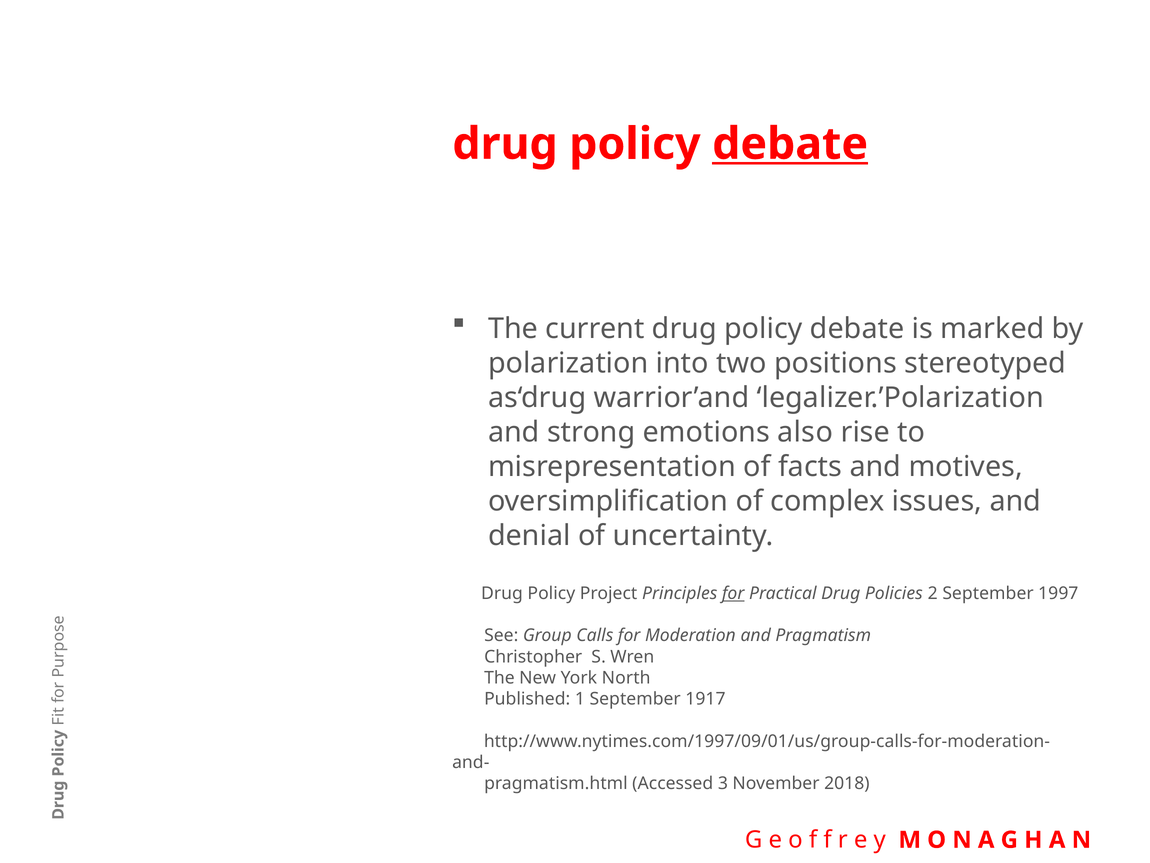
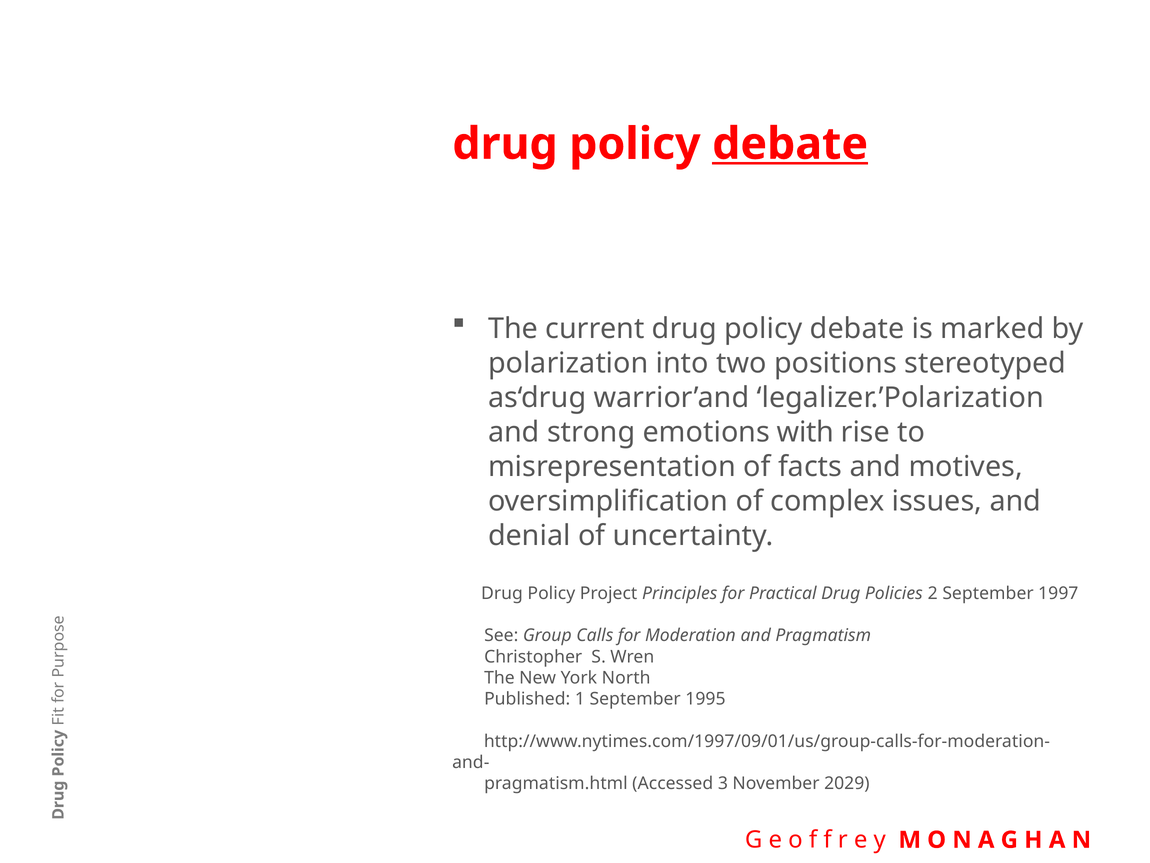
also: also -> with
for at (733, 593) underline: present -> none
1917: 1917 -> 1995
2018: 2018 -> 2029
